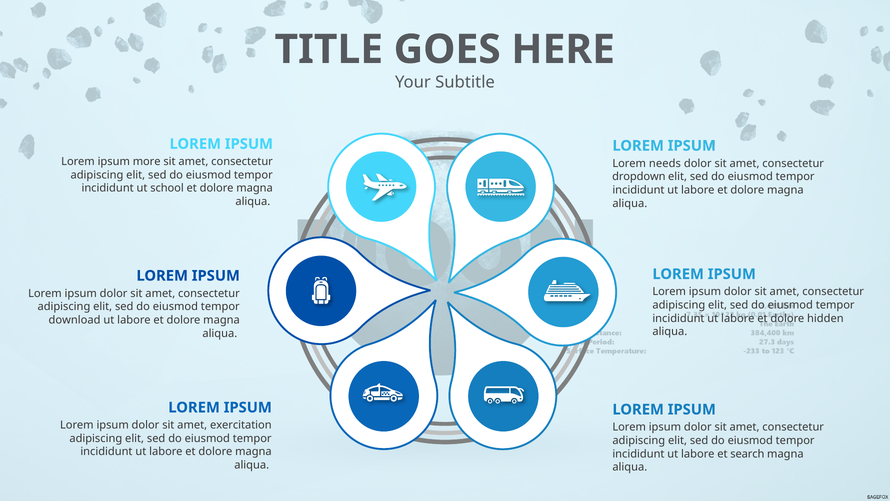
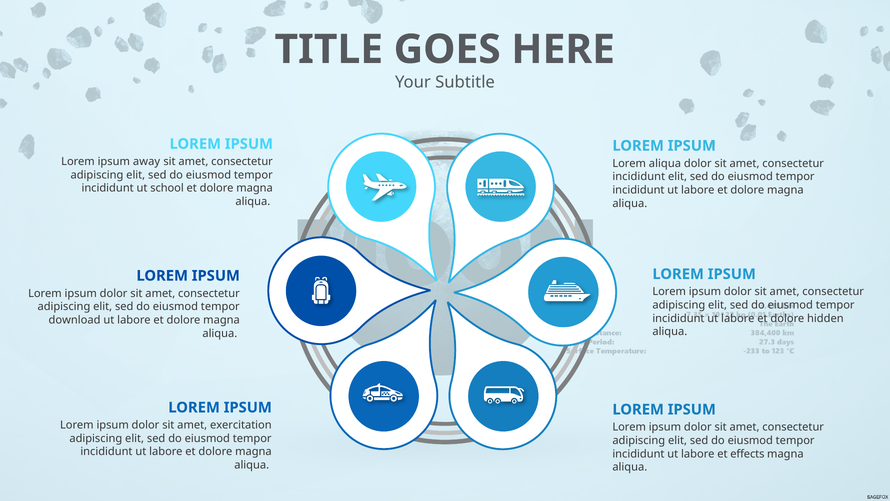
more: more -> away
Lorem needs: needs -> aliqua
dropdown at (639, 177): dropdown -> incididunt
search: search -> effects
